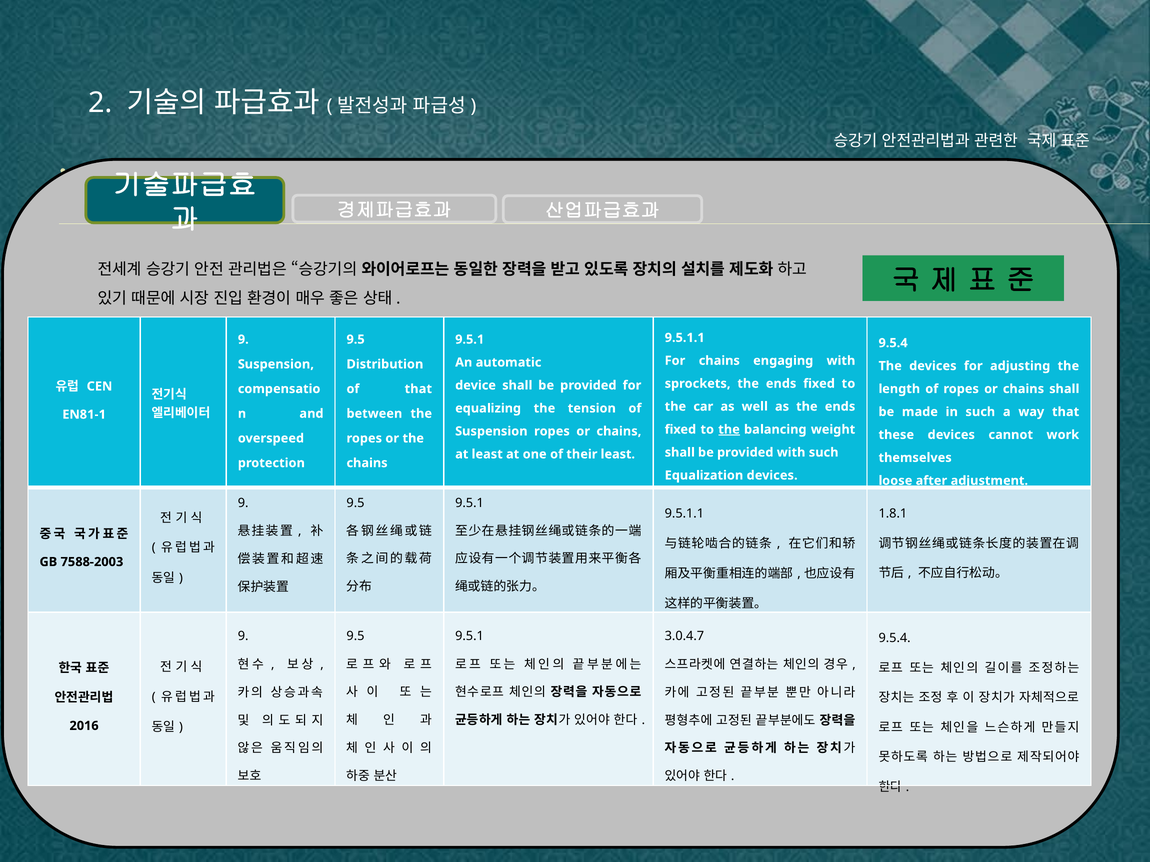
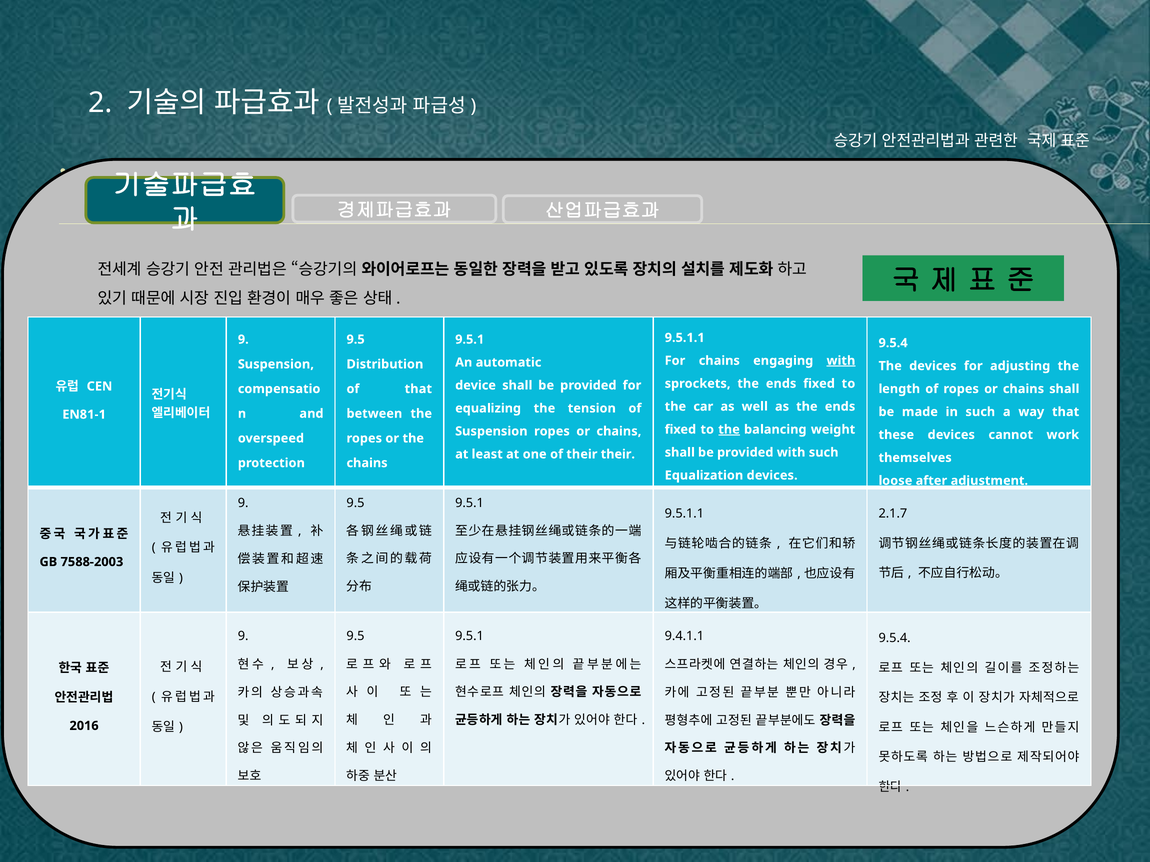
with at (841, 361) underline: none -> present
their least: least -> their
1.8.1: 1.8.1 -> 2.1.7
3.0.4.7: 3.0.4.7 -> 9.4.1.1
